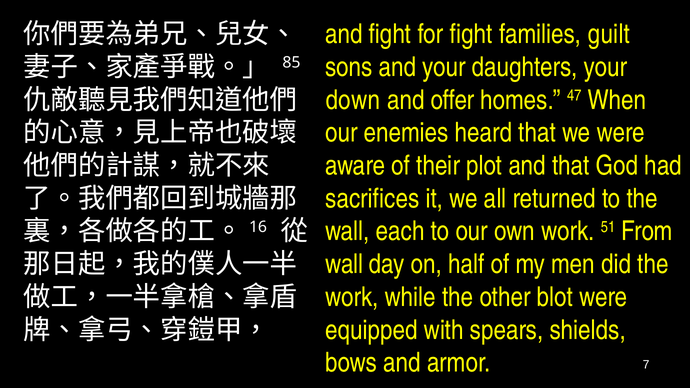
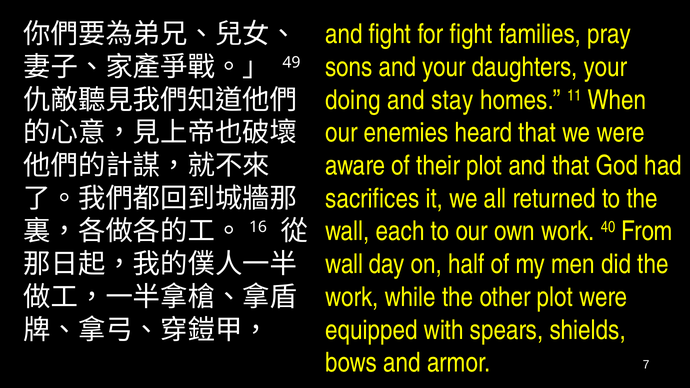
guilt: guilt -> pray
85: 85 -> 49
down: down -> doing
offer: offer -> stay
47: 47 -> 11
51: 51 -> 40
other blot: blot -> plot
